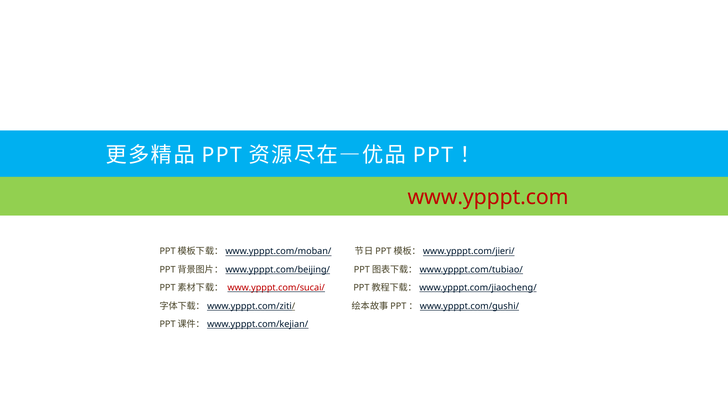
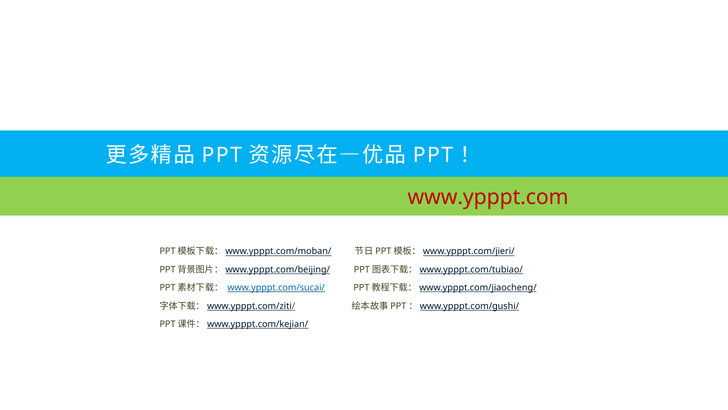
www.ypppt.com/sucai/ colour: red -> blue
